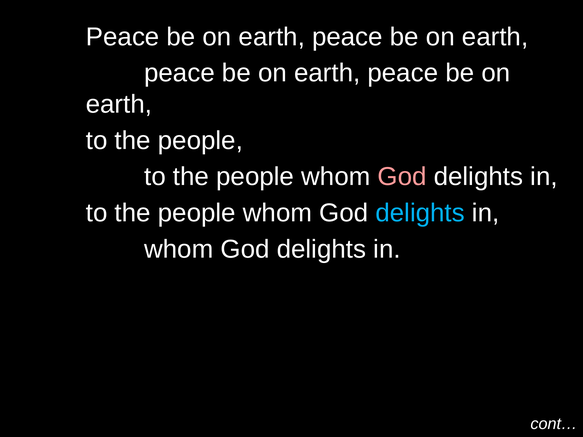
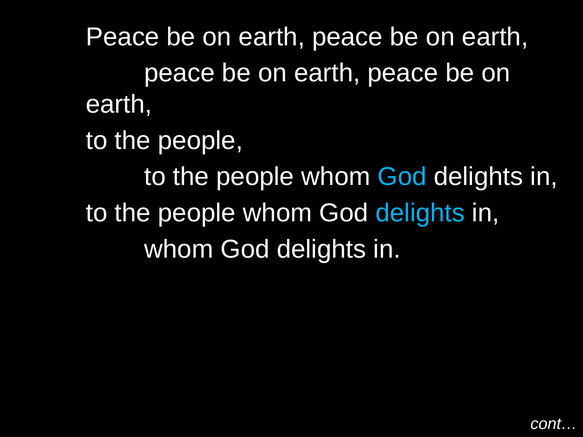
God at (402, 177) colour: pink -> light blue
